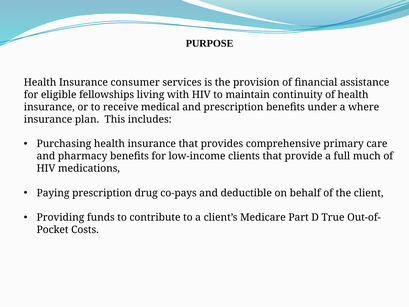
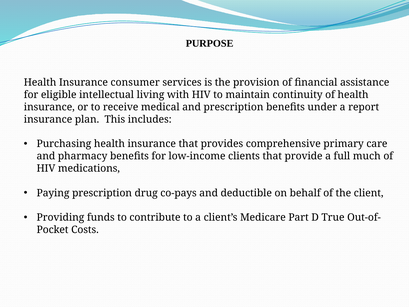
fellowships: fellowships -> intellectual
where: where -> report
